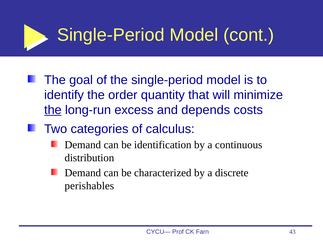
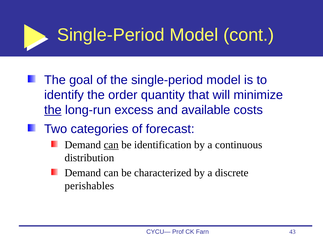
depends: depends -> available
calculus: calculus -> forecast
can at (111, 145) underline: none -> present
